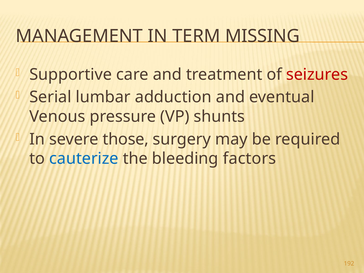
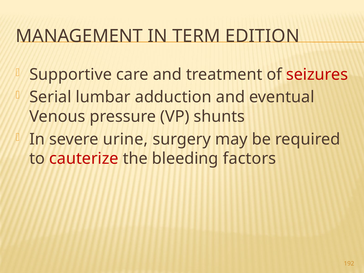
MISSING: MISSING -> EDITION
those: those -> urine
cauterize colour: blue -> red
